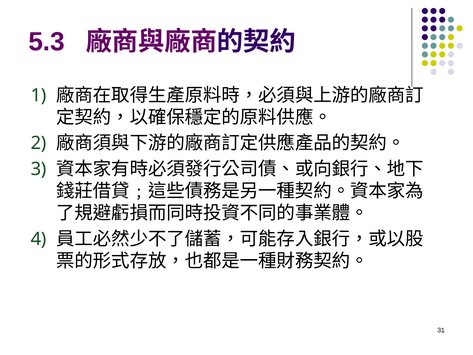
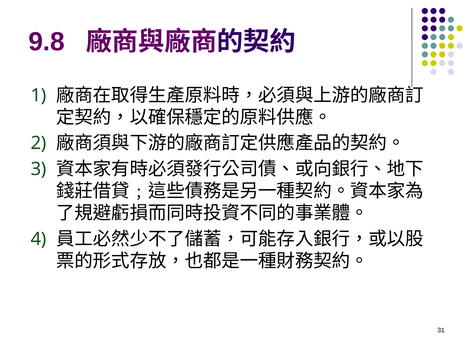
5.3: 5.3 -> 9.8
